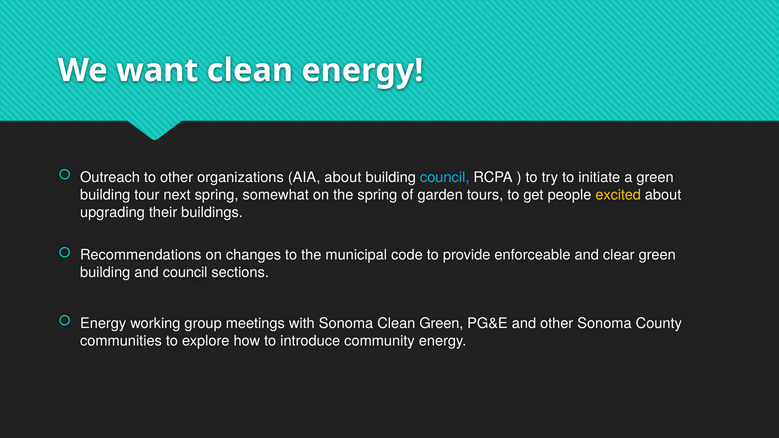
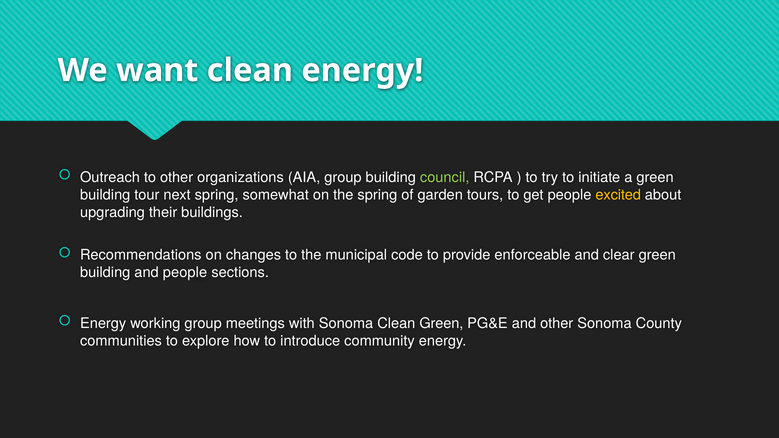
AIA about: about -> group
council at (445, 177) colour: light blue -> light green
and council: council -> people
